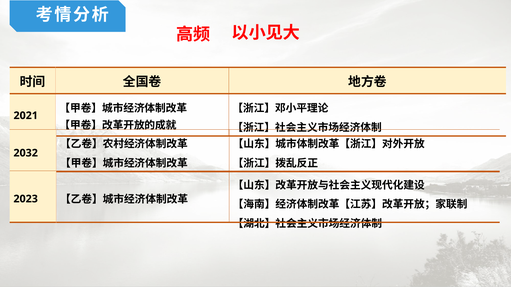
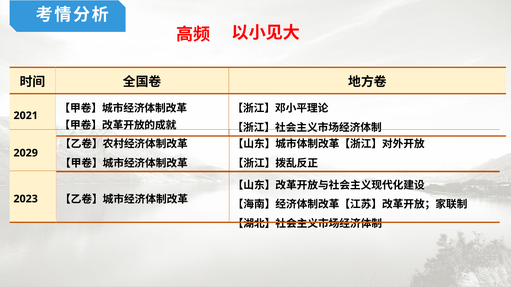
2032: 2032 -> 2029
